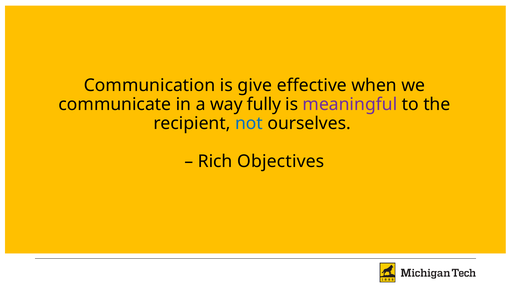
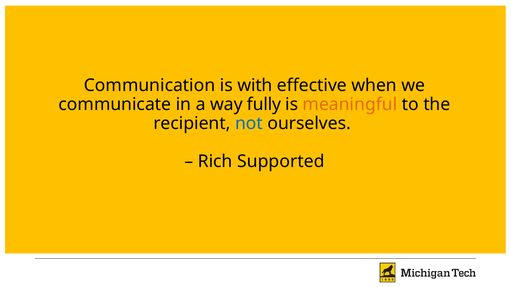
give: give -> with
meaningful colour: purple -> orange
Objectives: Objectives -> Supported
